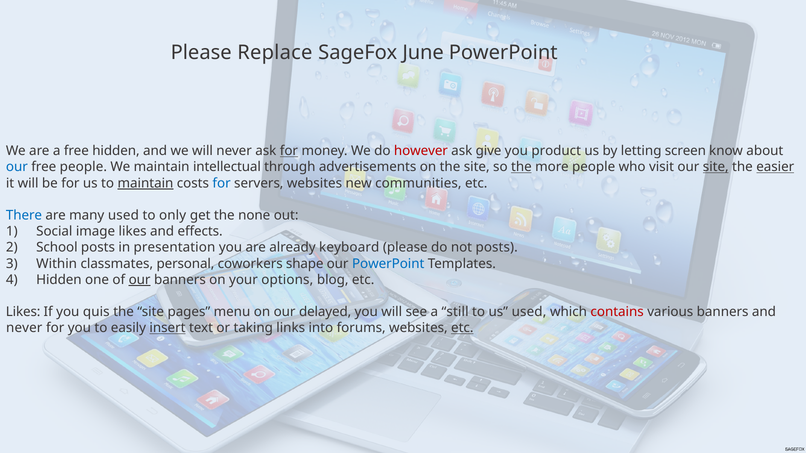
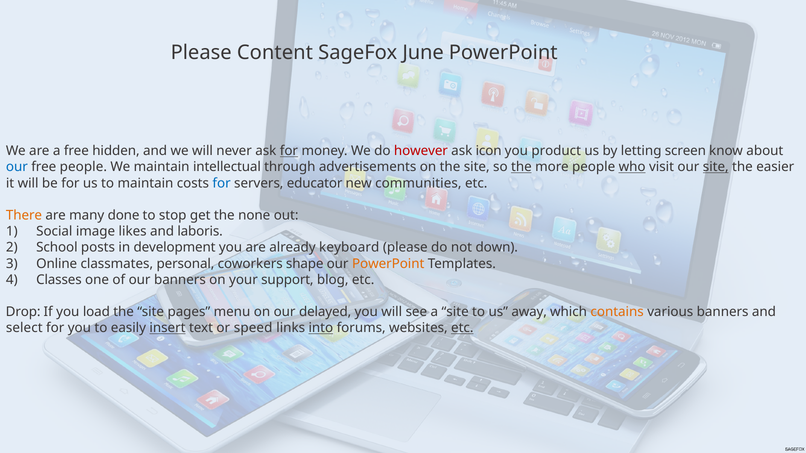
Replace: Replace -> Content
give: give -> icon
who underline: none -> present
easier underline: present -> none
maintain at (145, 183) underline: present -> none
servers websites: websites -> educator
There colour: blue -> orange
many used: used -> done
only: only -> stop
effects: effects -> laboris
presentation: presentation -> development
not posts: posts -> down
Within: Within -> Online
PowerPoint at (388, 264) colour: blue -> orange
Hidden at (59, 280): Hidden -> Classes
our at (140, 280) underline: present -> none
options: options -> support
Likes at (23, 312): Likes -> Drop
quis: quis -> load
a still: still -> site
us used: used -> away
contains colour: red -> orange
never at (24, 328): never -> select
taking: taking -> speed
into underline: none -> present
